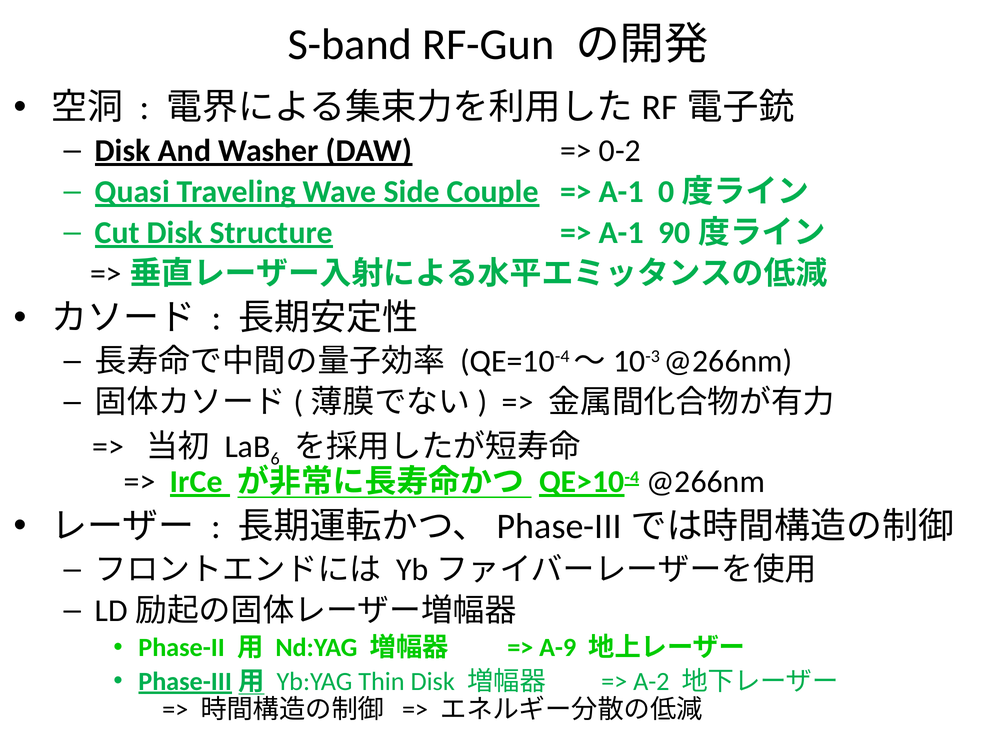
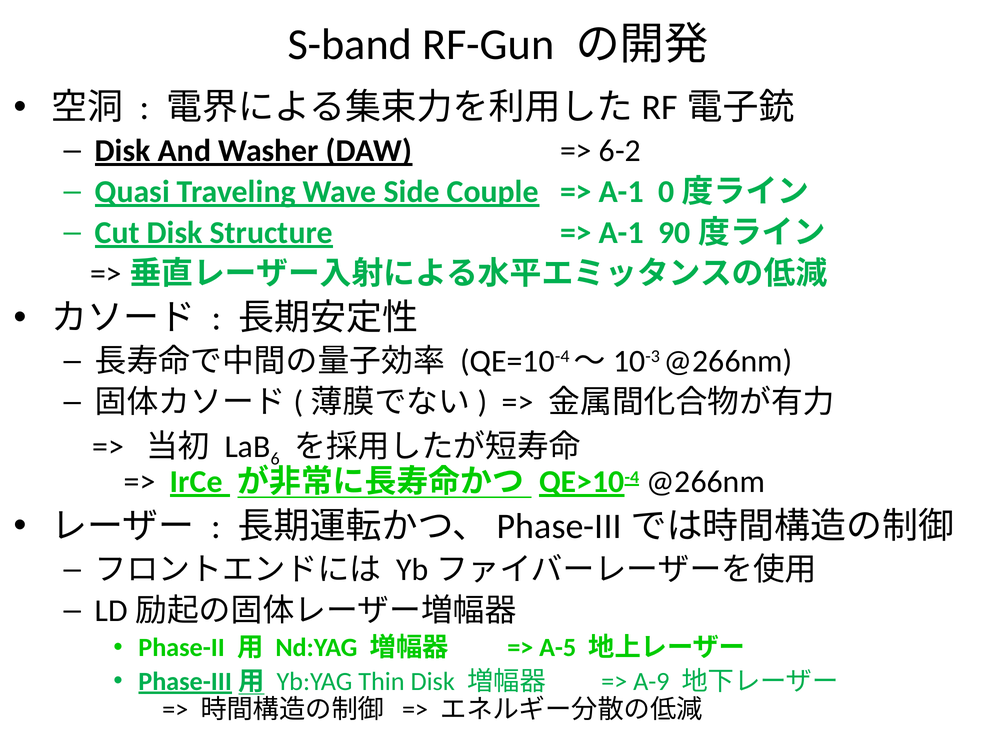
0-2: 0-2 -> 6-2
A-9: A-9 -> A-5
A-2: A-2 -> A-9
